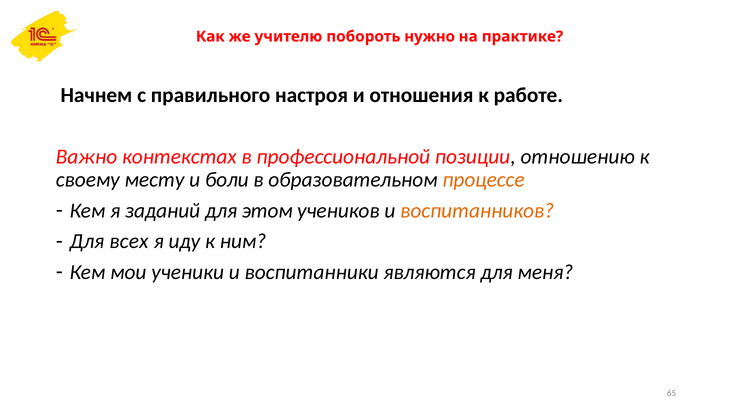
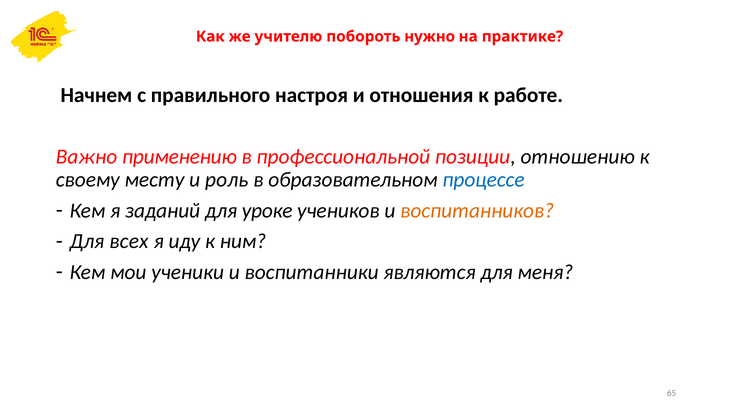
контекстах: контекстах -> применению
боли: боли -> роль
процессе colour: orange -> blue
этом: этом -> уроке
